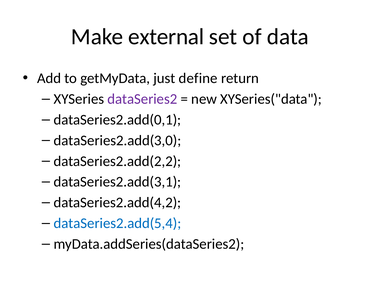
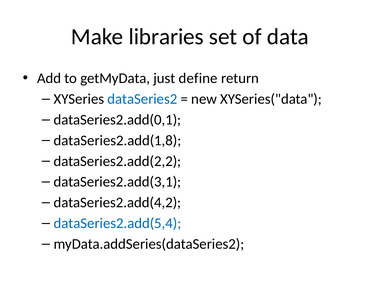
external: external -> libraries
dataSeries2 colour: purple -> blue
dataSeries2.add(3,0: dataSeries2.add(3,0 -> dataSeries2.add(1,8
